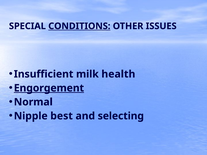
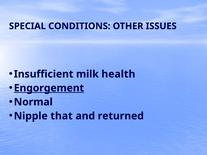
CONDITIONS underline: present -> none
best: best -> that
selecting: selecting -> returned
